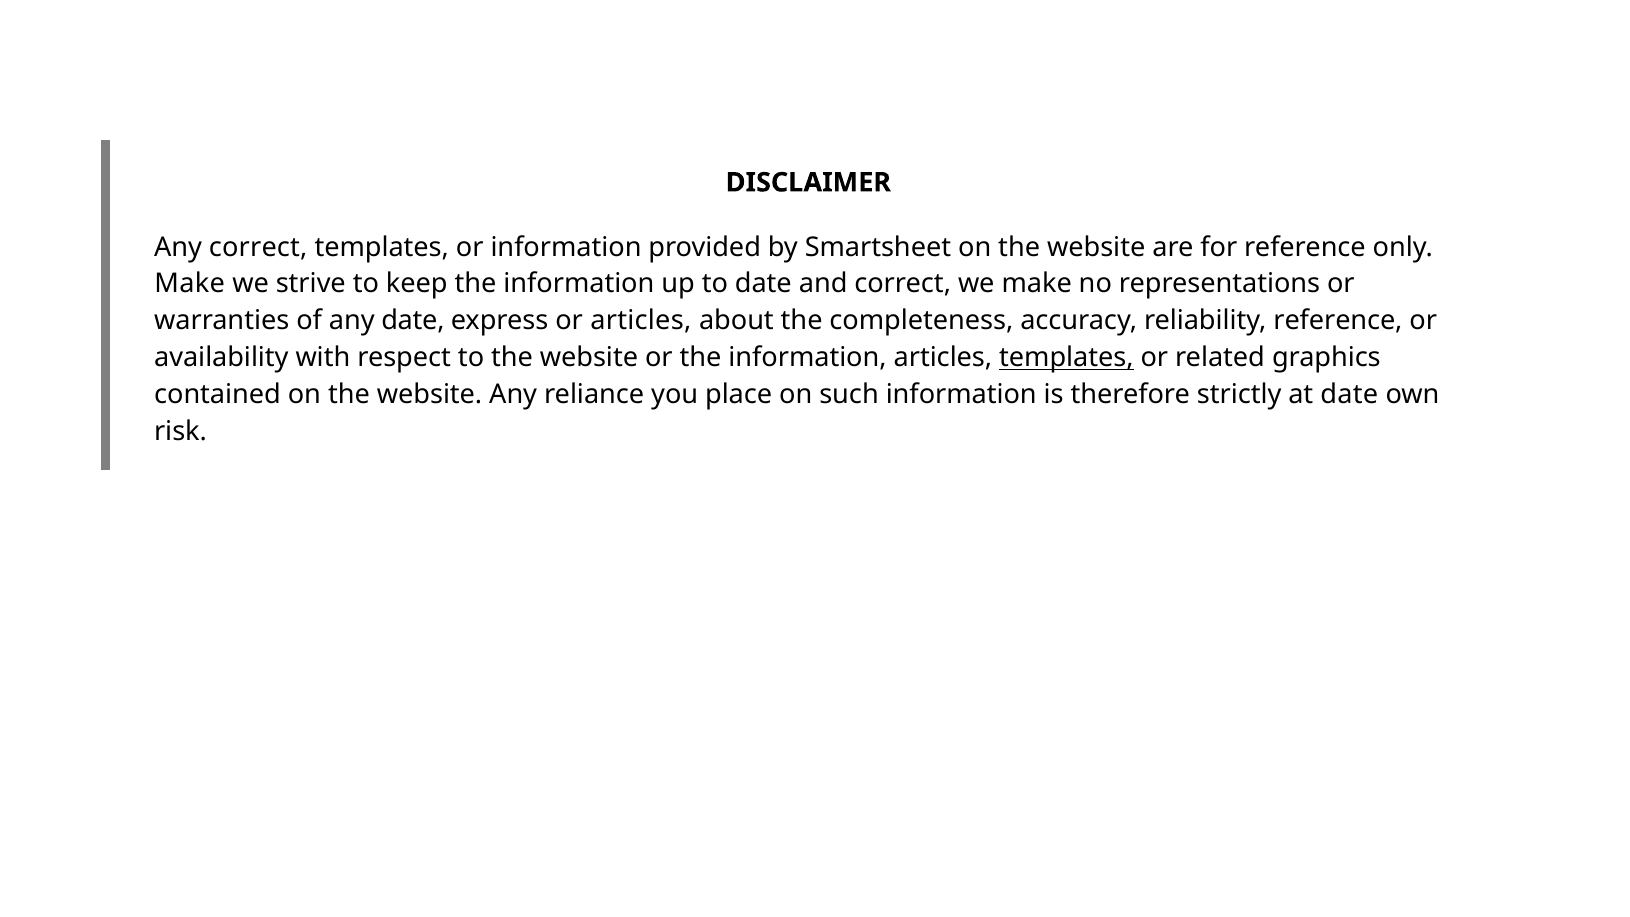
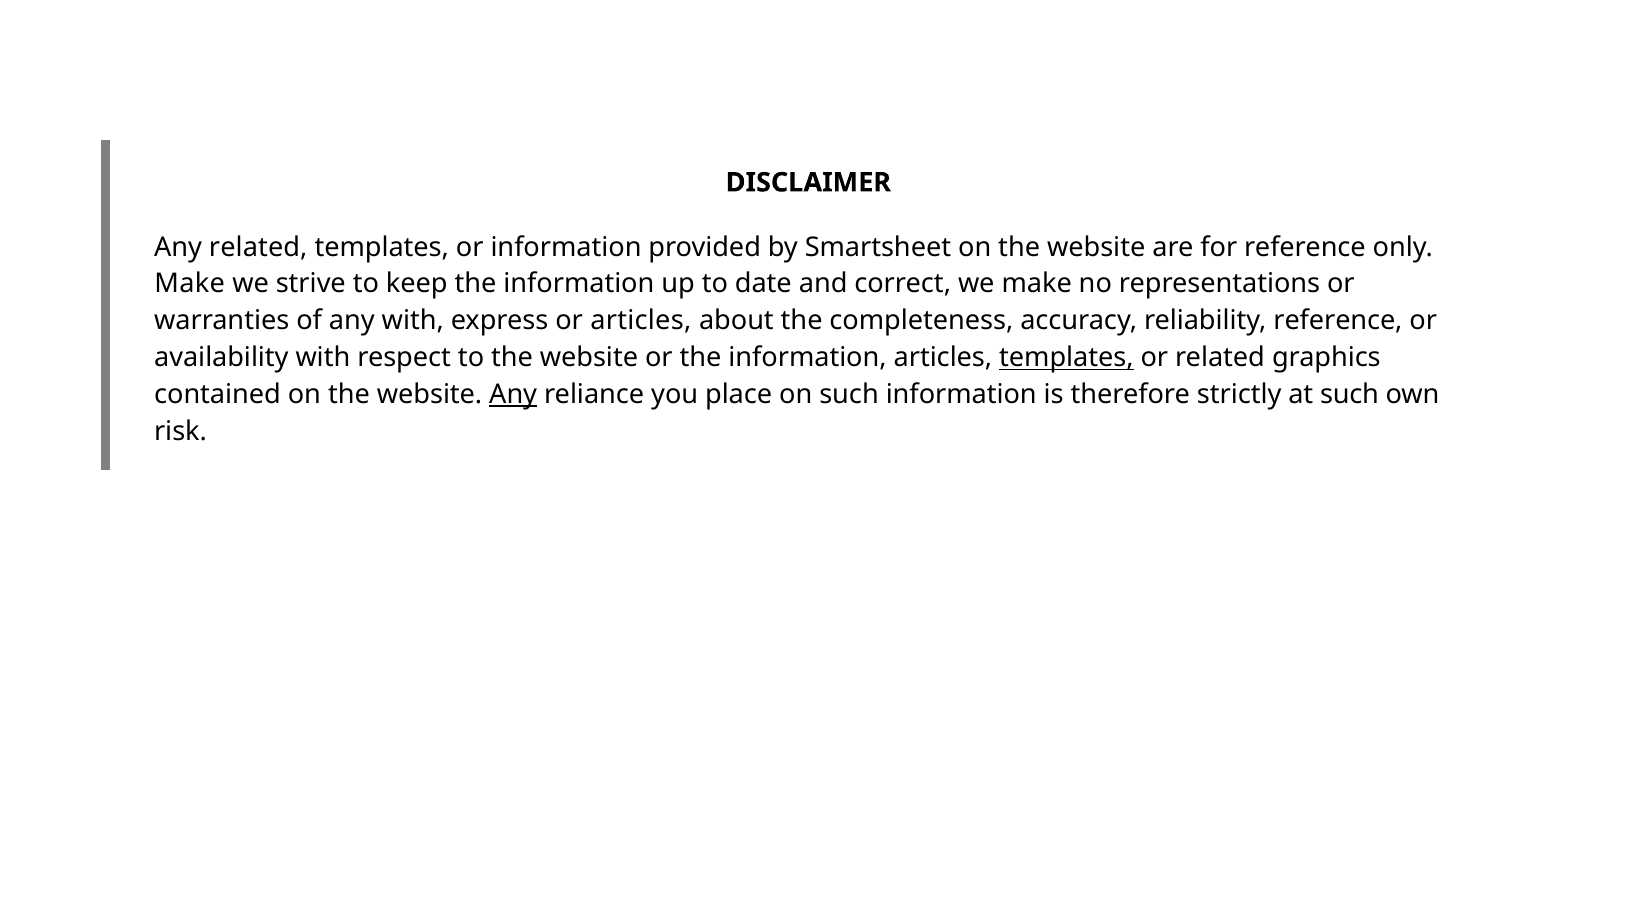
Any correct: correct -> related
any date: date -> with
Any at (513, 395) underline: none -> present
at date: date -> such
